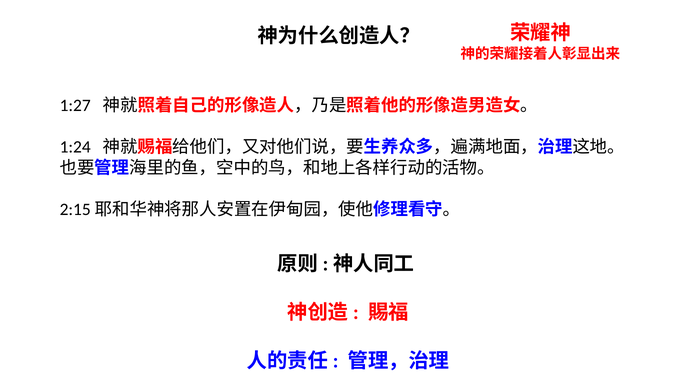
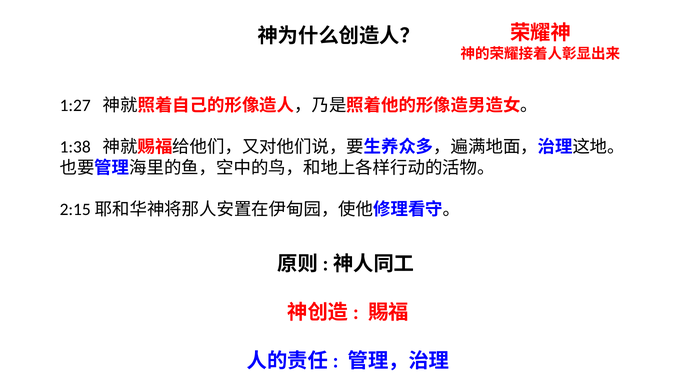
1:24: 1:24 -> 1:38
